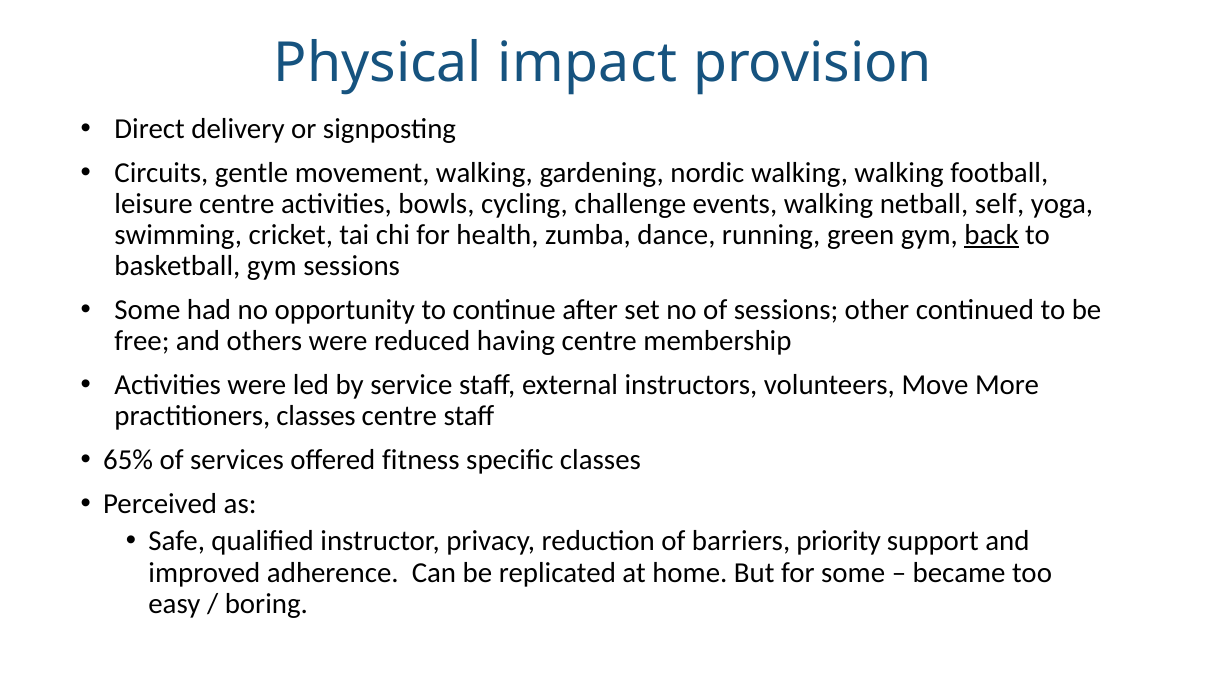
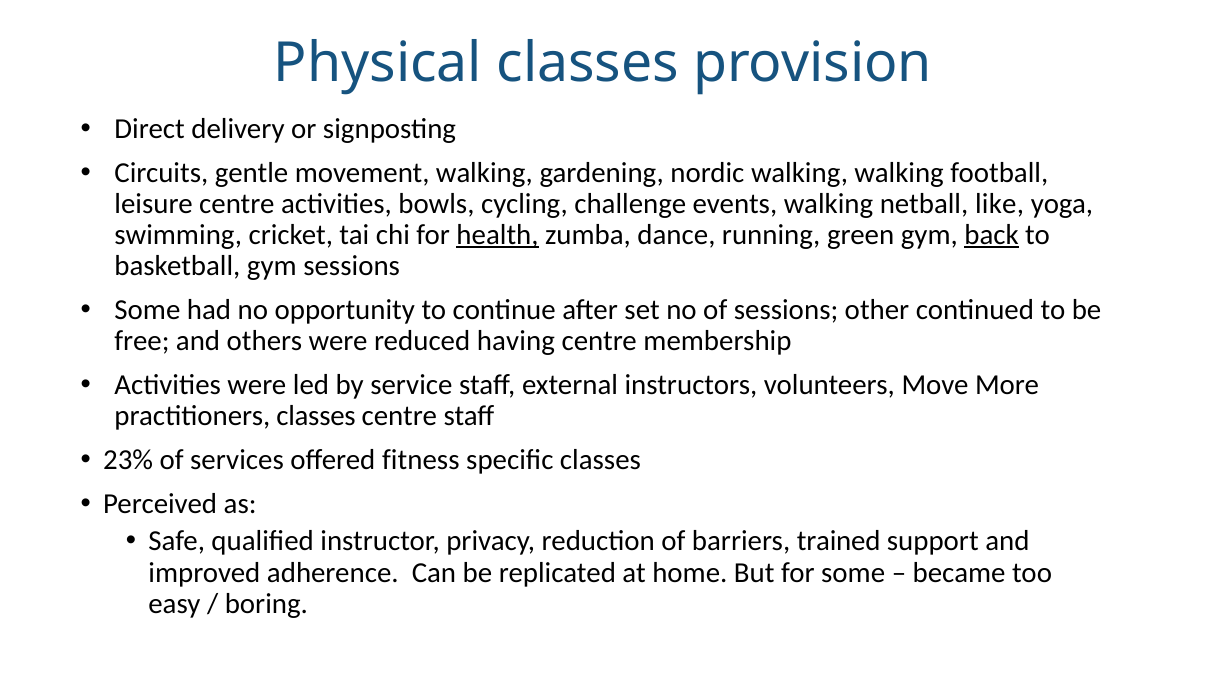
Physical impact: impact -> classes
self: self -> like
health underline: none -> present
65%: 65% -> 23%
priority: priority -> trained
